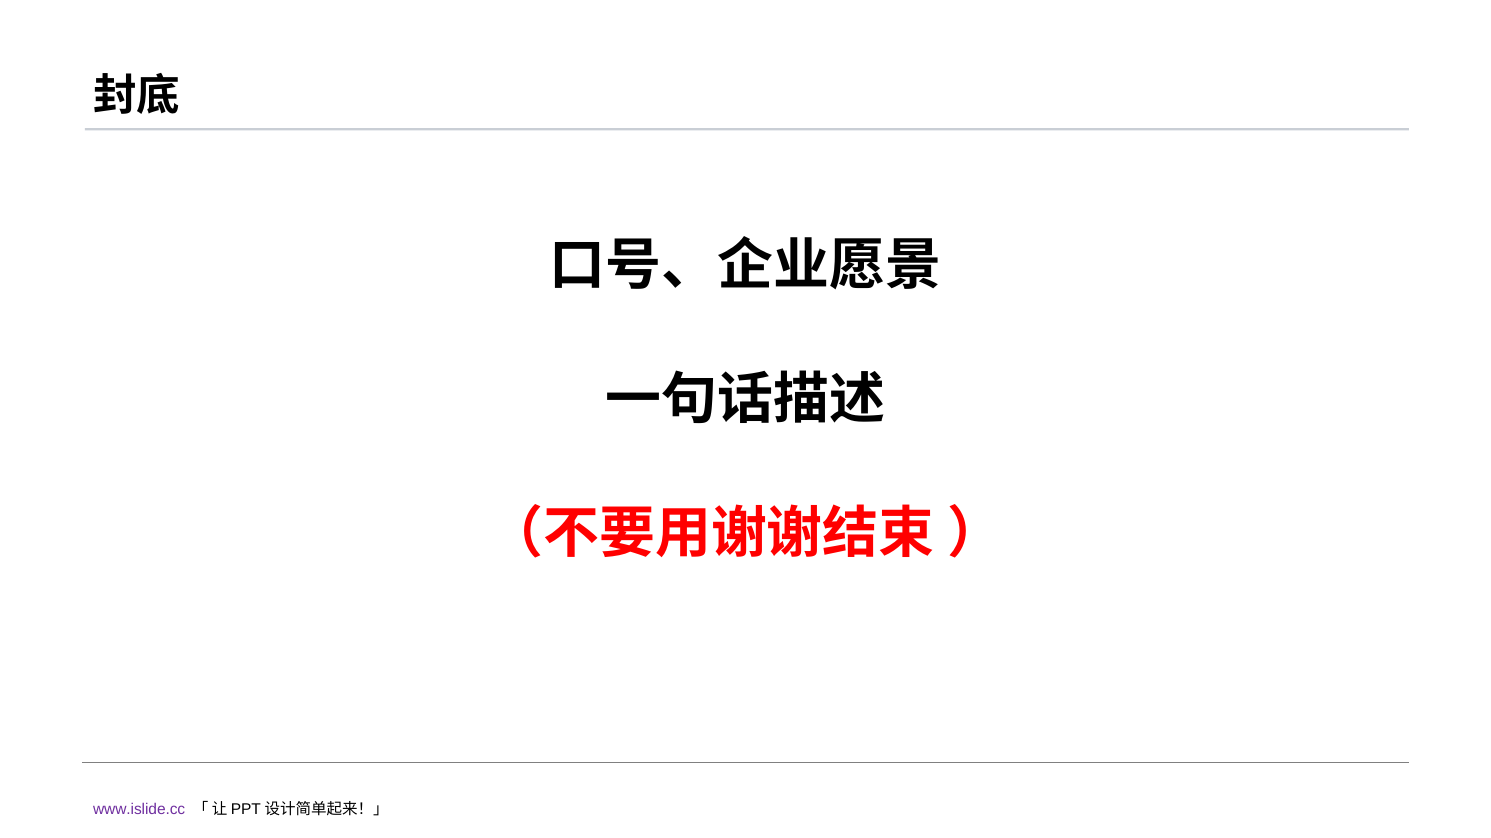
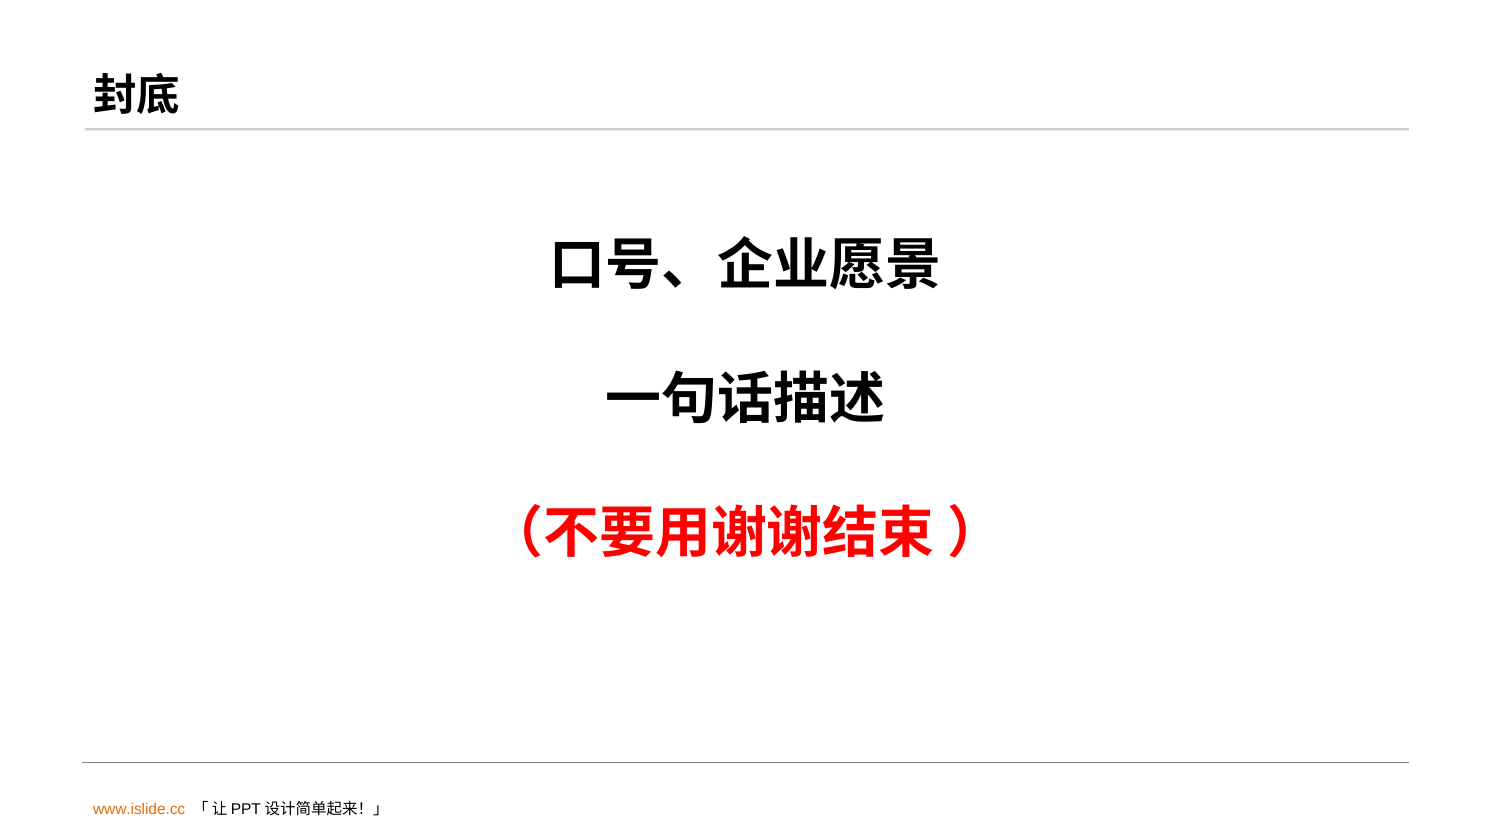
www.islide.cc colour: purple -> orange
